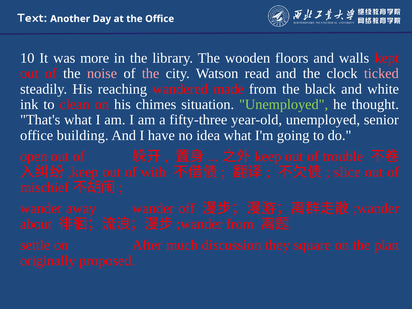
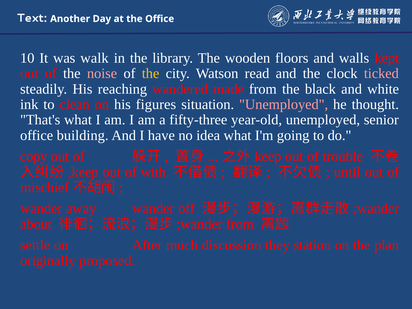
more: more -> walk
the at (151, 74) colour: pink -> yellow
chimes: chimes -> figures
Unemployed at (284, 104) colour: light green -> pink
open: open -> copy
slice: slice -> until
square: square -> station
